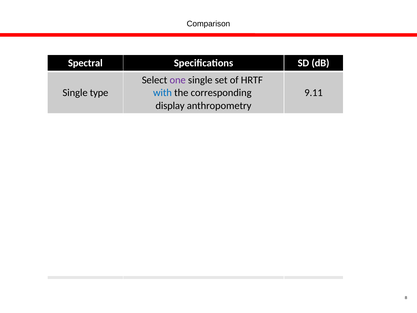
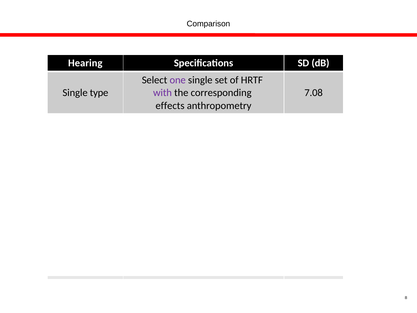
Spectral: Spectral -> Hearing
with colour: blue -> purple
9.11: 9.11 -> 7.08
display: display -> effects
